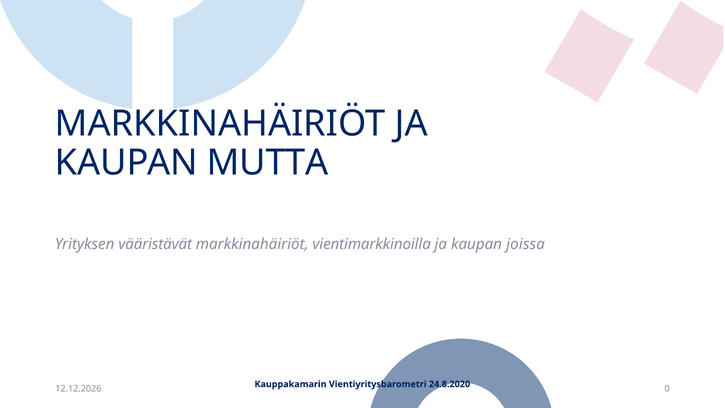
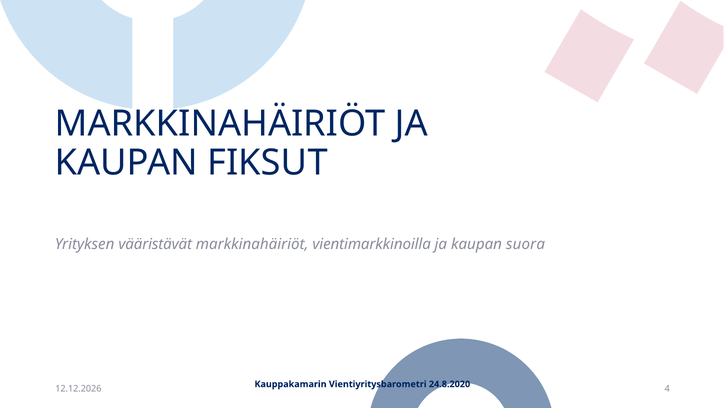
MUTTA: MUTTA -> FIKSUT
joissa: joissa -> suora
0: 0 -> 4
